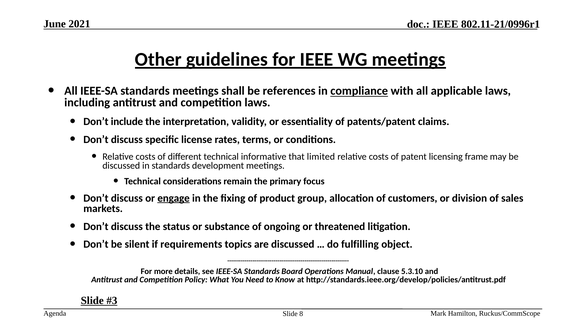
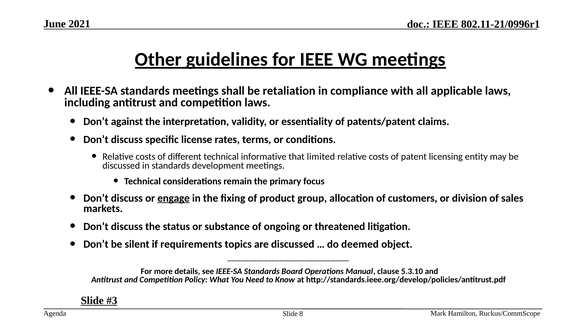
references: references -> retaliation
compliance underline: present -> none
include: include -> against
frame: frame -> entity
fulfilling: fulfilling -> deemed
